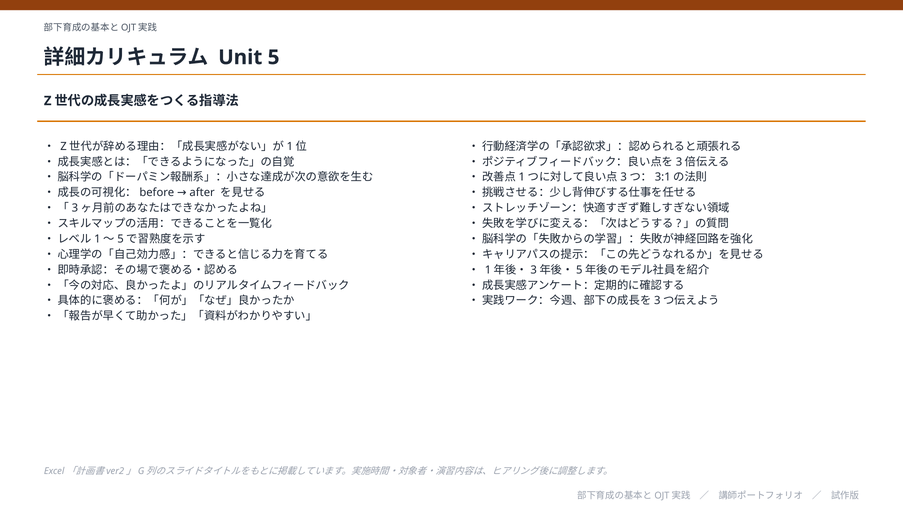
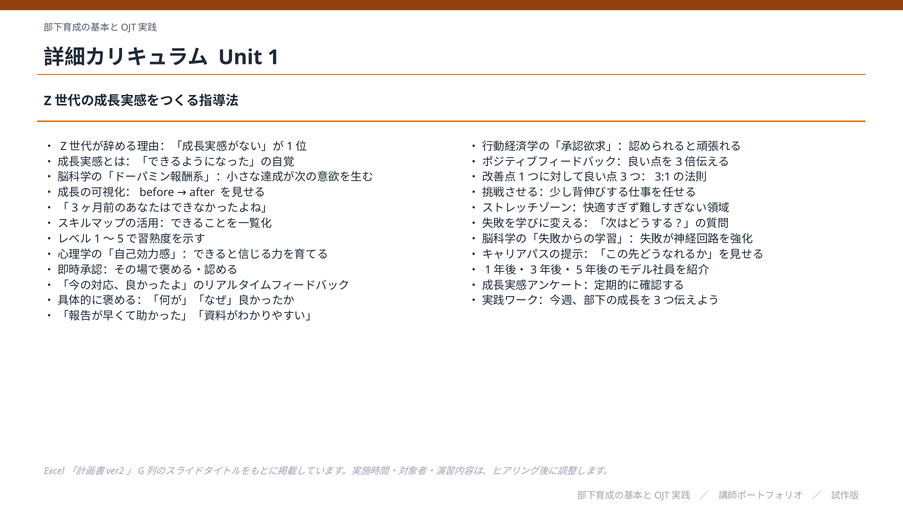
5: 5 -> 1
